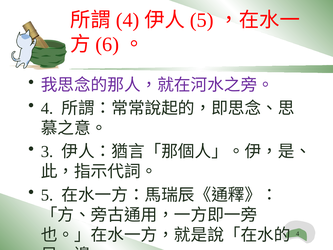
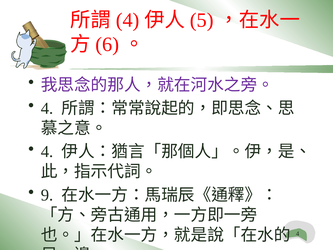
3 at (47, 152): 3 -> 4
5 at (47, 195): 5 -> 9
